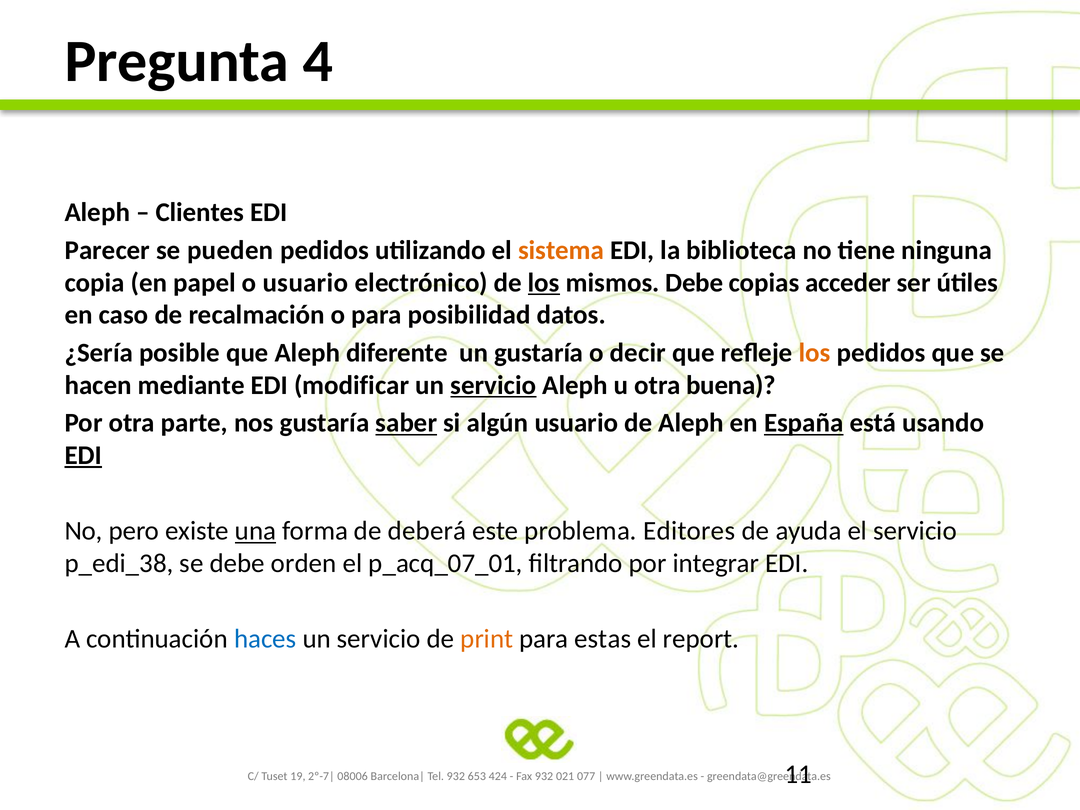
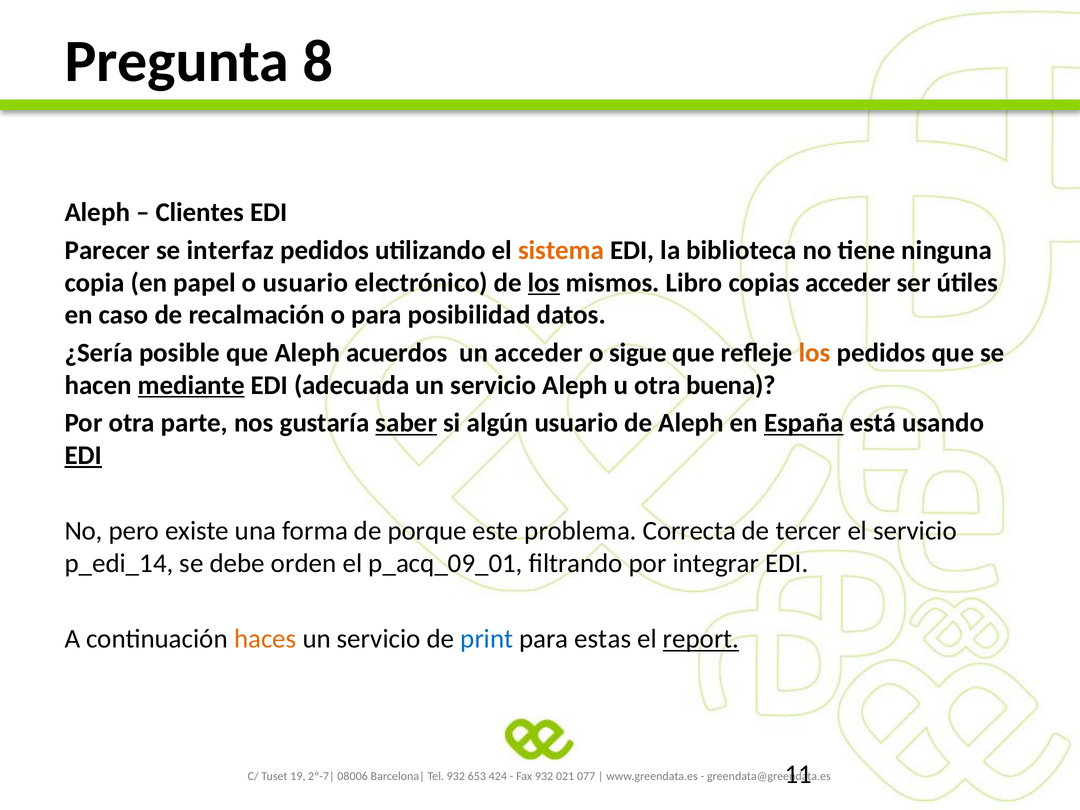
4: 4 -> 8
pueden: pueden -> interfaz
mismos Debe: Debe -> Libro
diferente: diferente -> acuerdos
un gustaría: gustaría -> acceder
decir: decir -> sigue
mediante underline: none -> present
modificar: modificar -> adecuada
servicio at (493, 385) underline: present -> none
una underline: present -> none
deberá: deberá -> porque
Editores: Editores -> Correcta
ayuda: ayuda -> tercer
p_edi_38: p_edi_38 -> p_edi_14
p_acq_07_01: p_acq_07_01 -> p_acq_09_01
haces colour: blue -> orange
print colour: orange -> blue
report underline: none -> present
